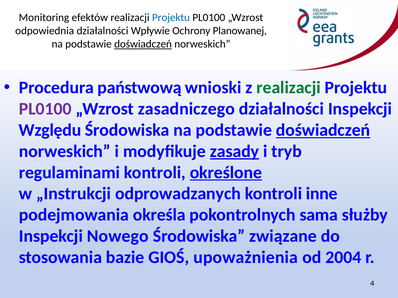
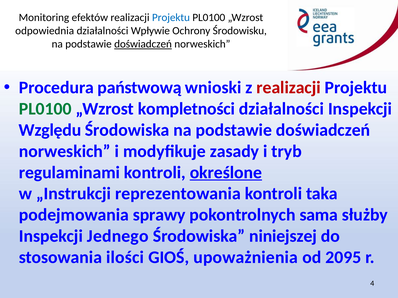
Planowanej: Planowanej -> Środowisku
realizacji at (289, 88) colour: green -> red
PL0100 at (45, 109) colour: purple -> green
zasadniczego: zasadniczego -> kompletności
doświadczeń at (323, 130) underline: present -> none
zasady underline: present -> none
odprowadzanych: odprowadzanych -> reprezentowania
inne: inne -> taka
określa: określa -> sprawy
Nowego: Nowego -> Jednego
związane: związane -> niniejszej
bazie: bazie -> ilości
2004: 2004 -> 2095
